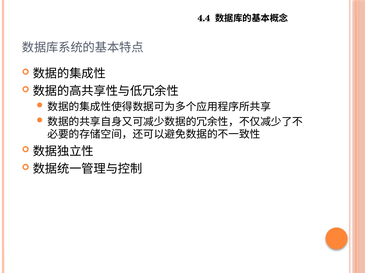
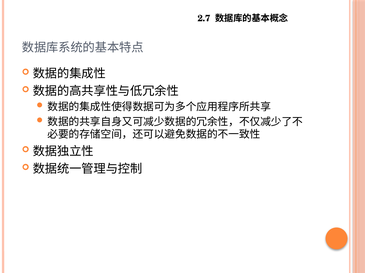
4.4: 4.4 -> 2.7
